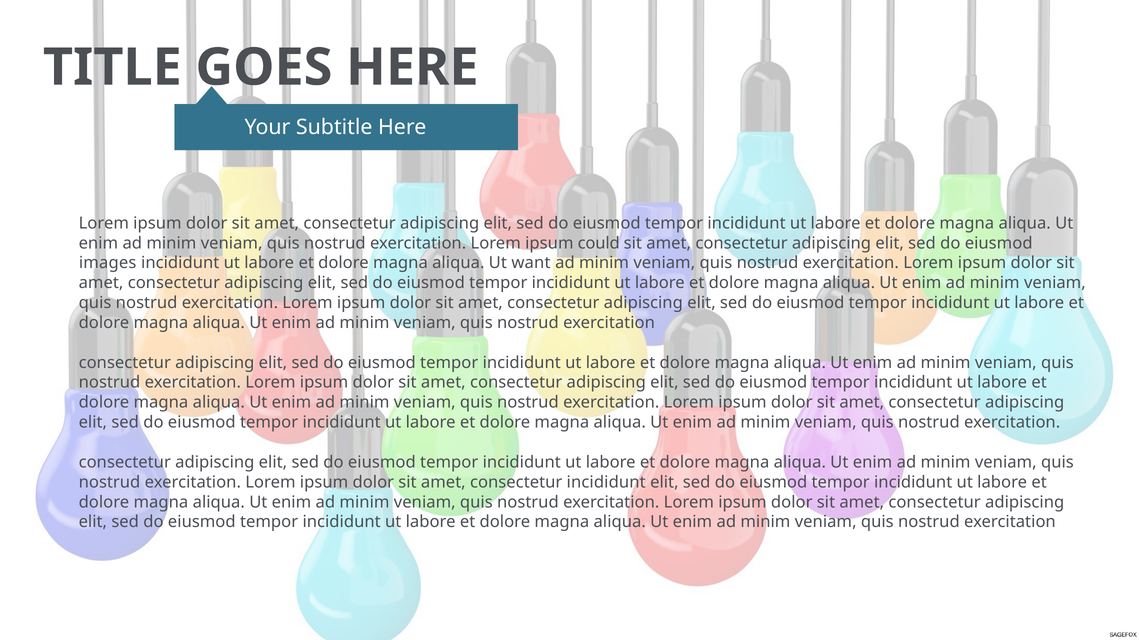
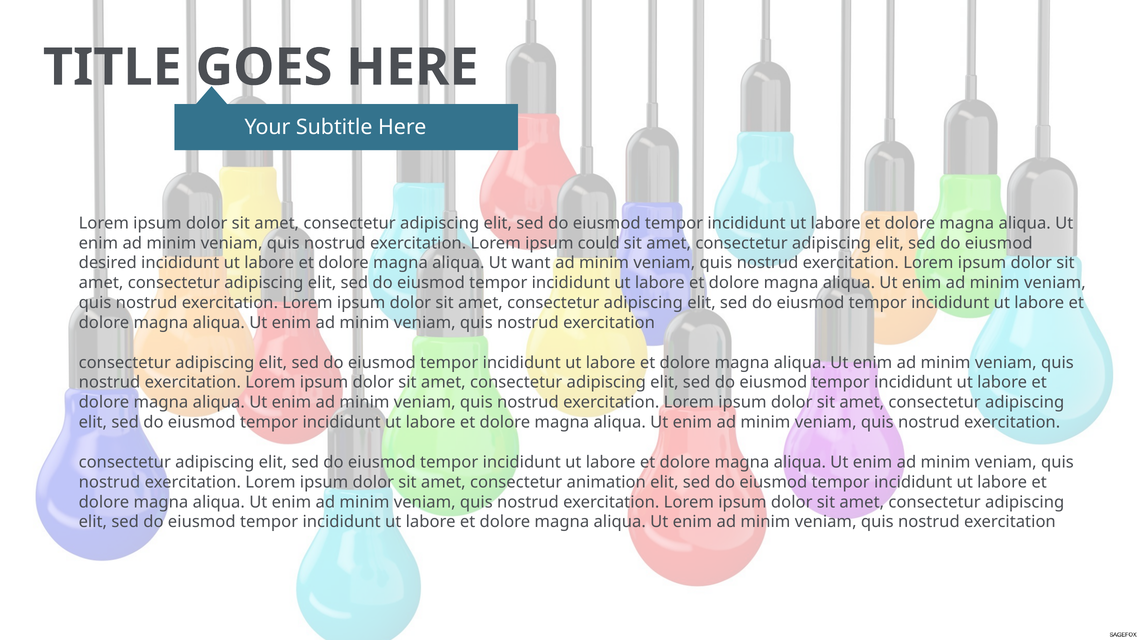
images: images -> desired
consectetur incididunt: incididunt -> animation
